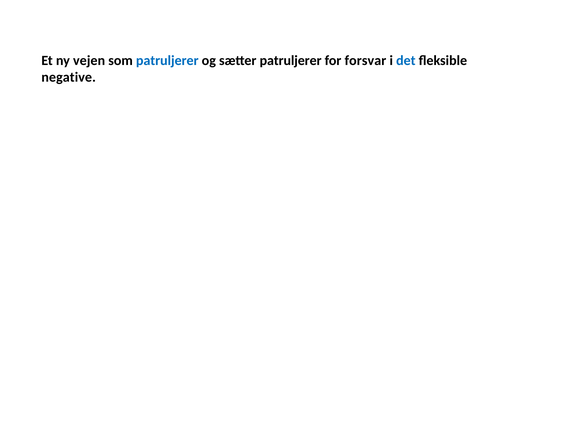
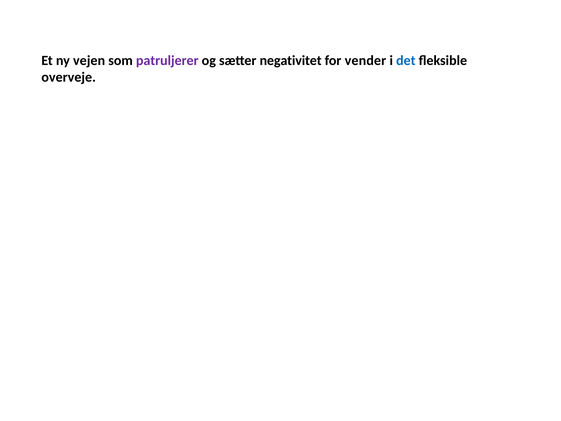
patruljerer at (167, 60) colour: blue -> purple
sætter patruljerer: patruljerer -> negativitet
forsvar: forsvar -> vender
negative: negative -> overveje
